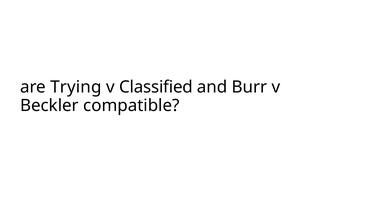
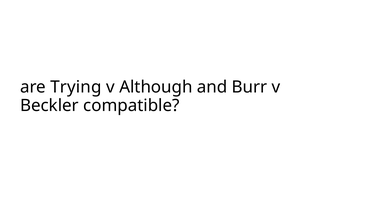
Classified: Classified -> Although
